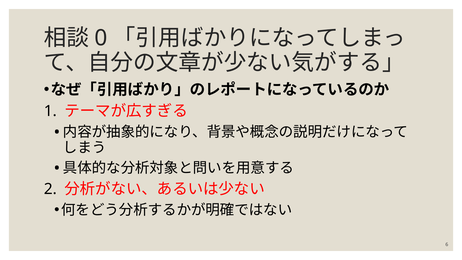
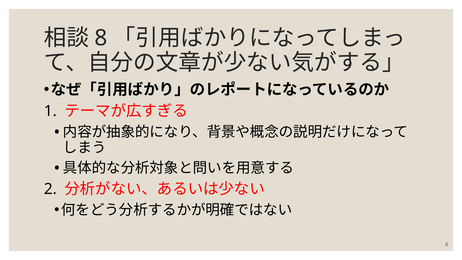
0: 0 -> 8
